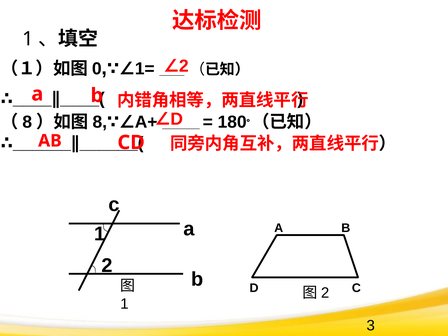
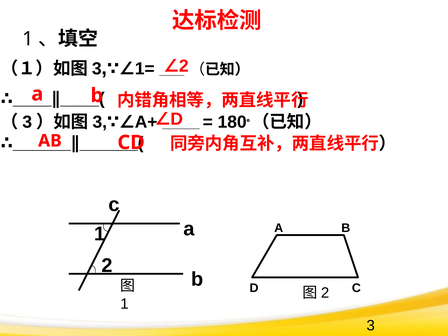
0 at (97, 69): 0 -> 3
8 at (27, 122): 8 -> 3
8 at (100, 122): 8 -> 3
